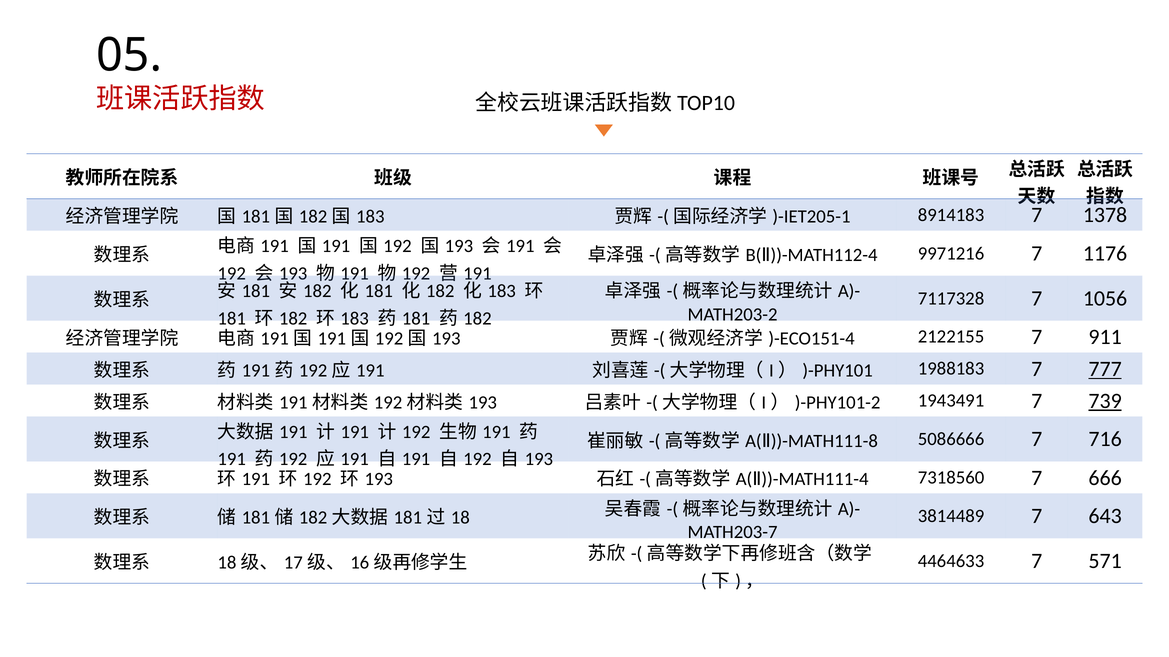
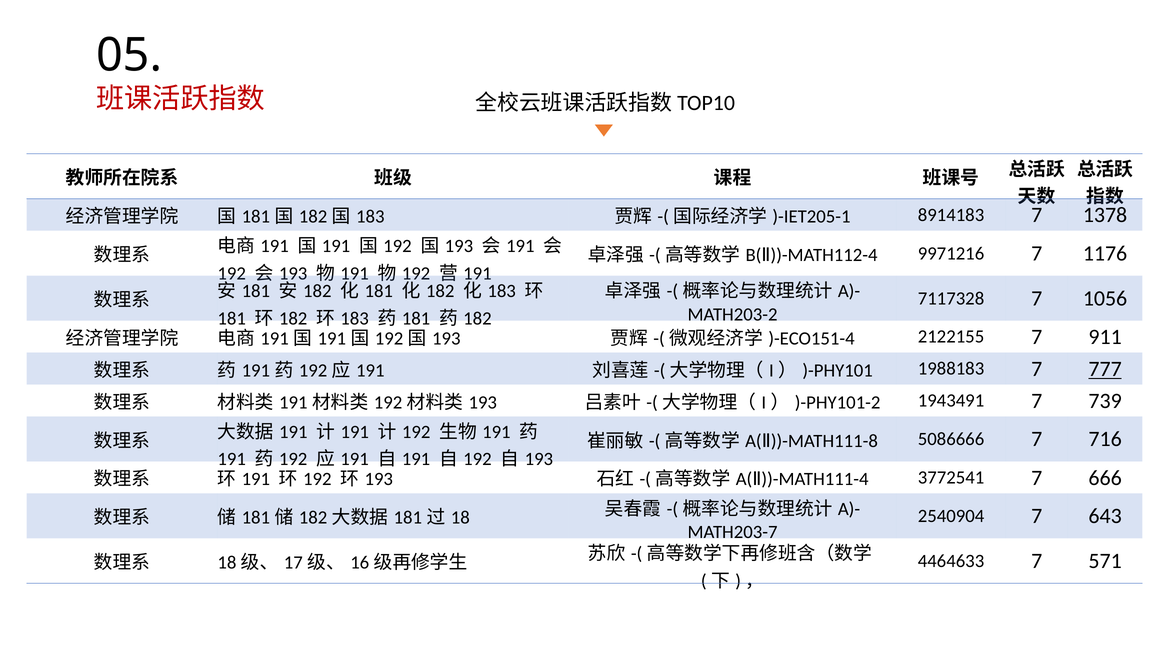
739 underline: present -> none
7318560: 7318560 -> 3772541
3814489: 3814489 -> 2540904
